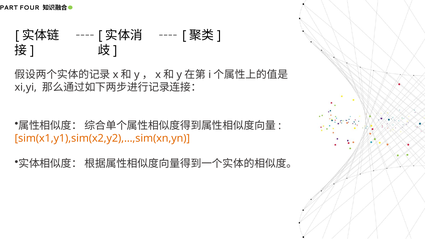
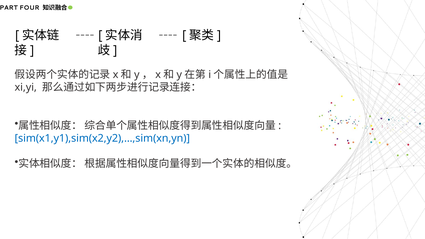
sim(x1,y1),sim(x2,y2),…,sim(xn,yn colour: orange -> blue
